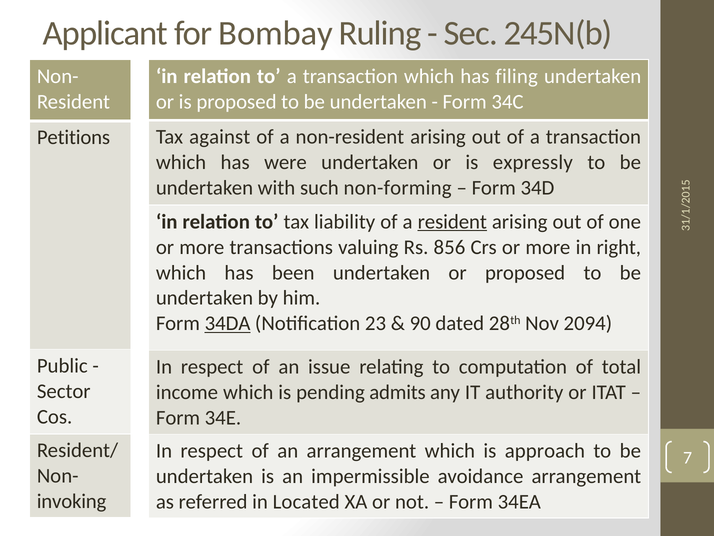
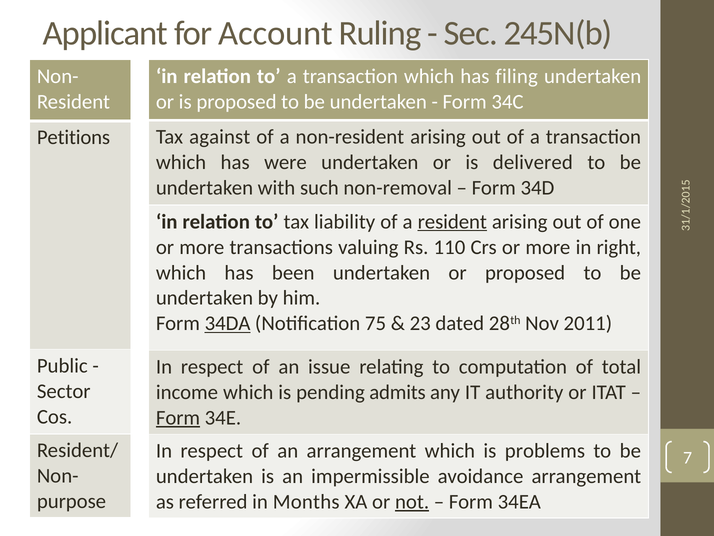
Bombay: Bombay -> Account
expressly: expressly -> delivered
non-forming: non-forming -> non-removal
856: 856 -> 110
23: 23 -> 75
90: 90 -> 23
2094: 2094 -> 2011
Form at (178, 417) underline: none -> present
approach: approach -> problems
invoking: invoking -> purpose
Located: Located -> Months
not underline: none -> present
